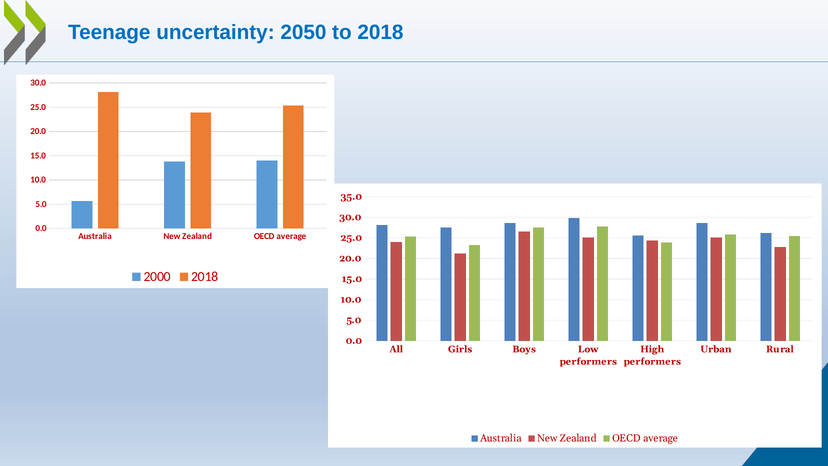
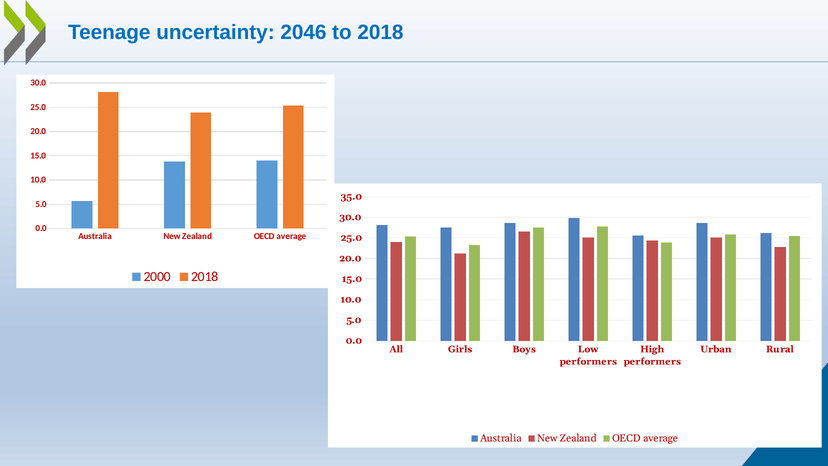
2050: 2050 -> 2046
